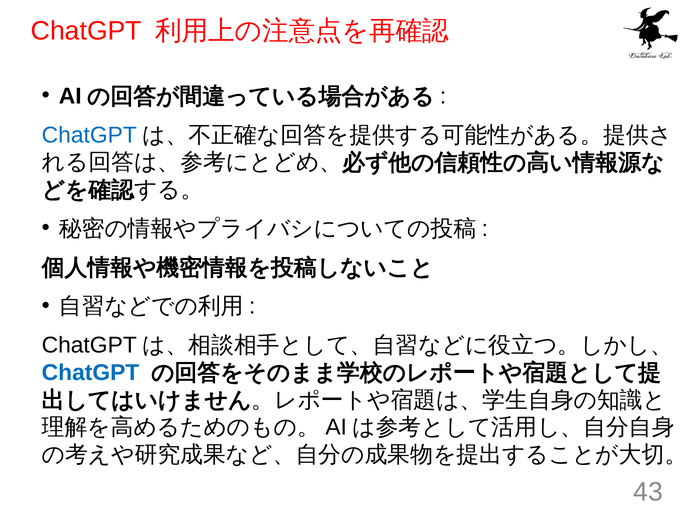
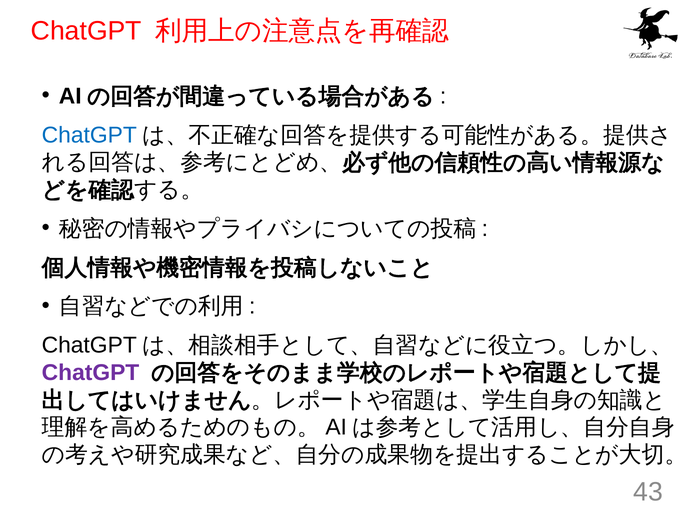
ChatGPT at (91, 372) colour: blue -> purple
